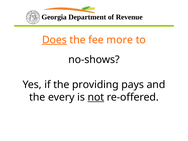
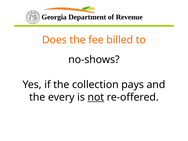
Does underline: present -> none
more: more -> billed
providing: providing -> collection
